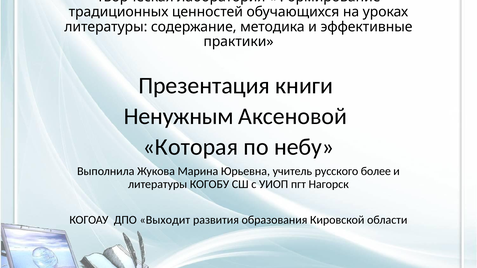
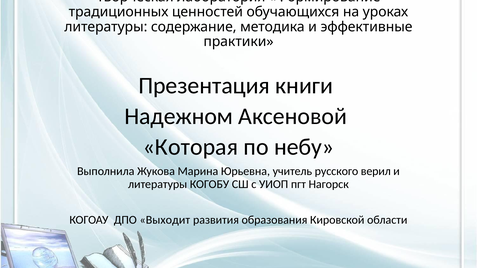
Ненужным: Ненужным -> Надежном
более: более -> верил
